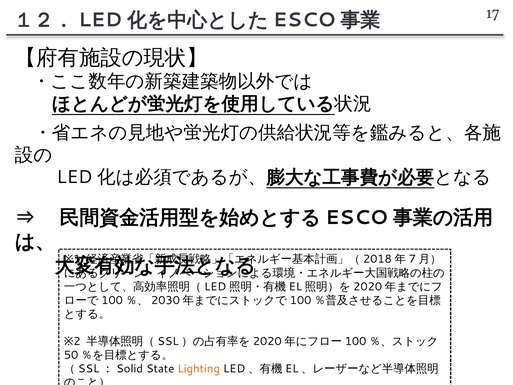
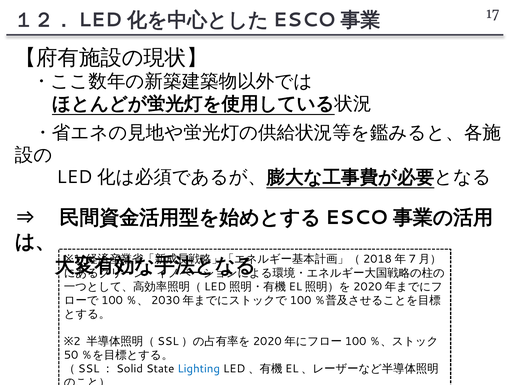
Lighting colour: orange -> blue
